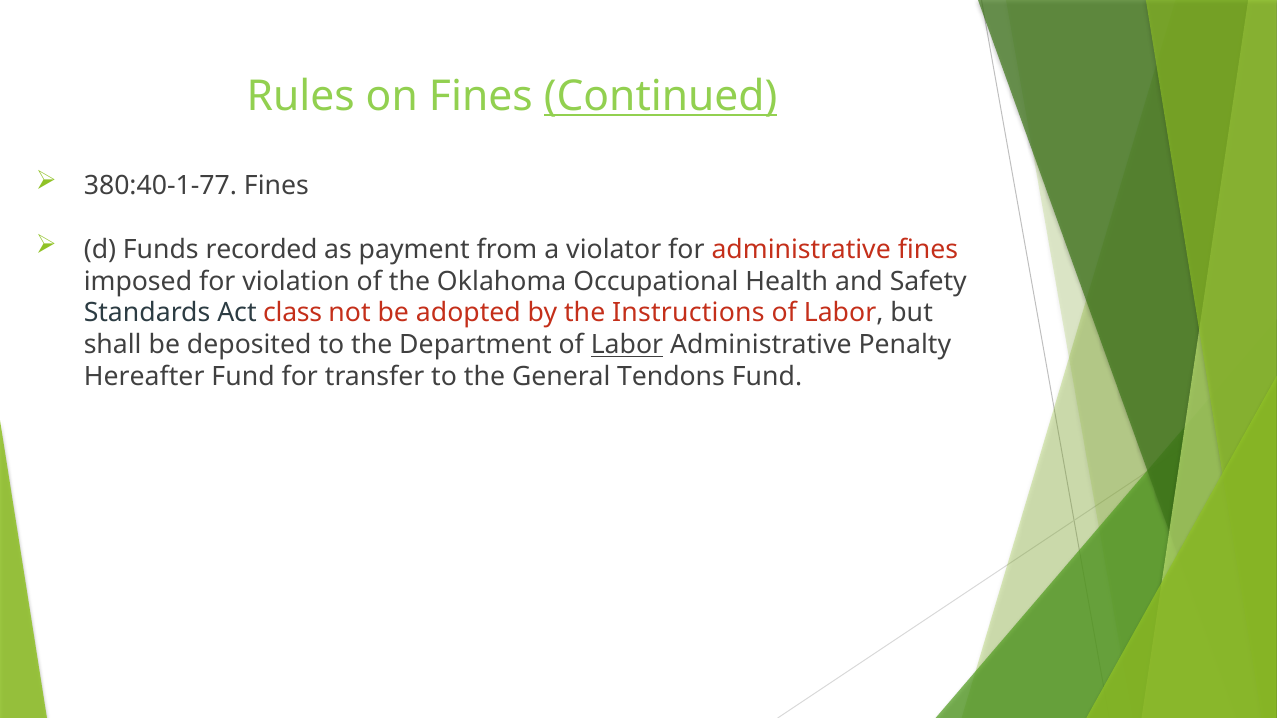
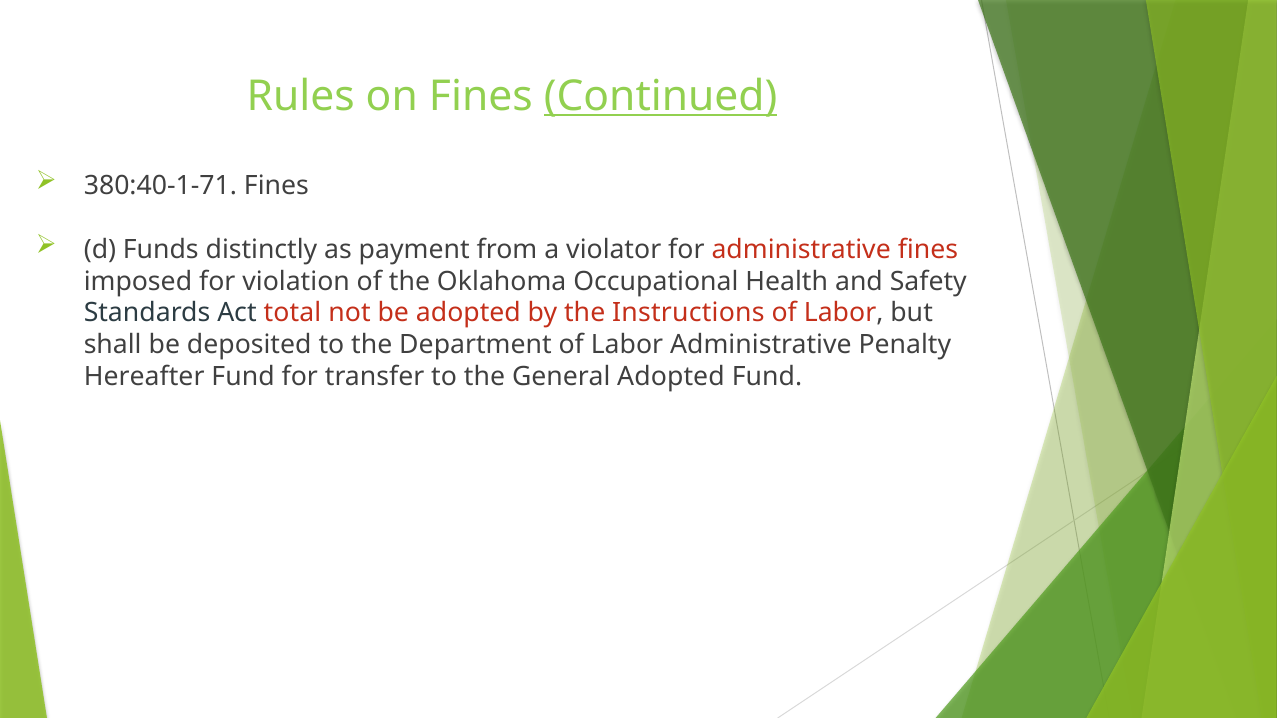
380:40-1-77: 380:40-1-77 -> 380:40-1-71
recorded: recorded -> distinctly
class: class -> total
Labor at (627, 345) underline: present -> none
General Tendons: Tendons -> Adopted
